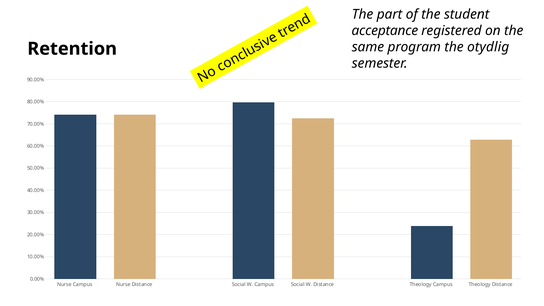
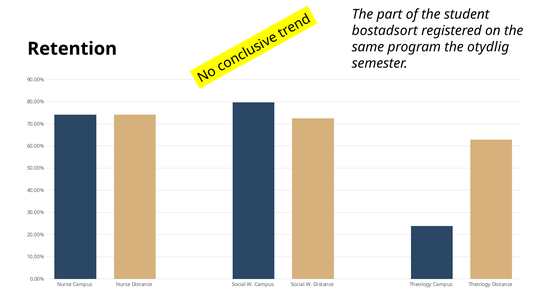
acceptance: acceptance -> bostadsort
